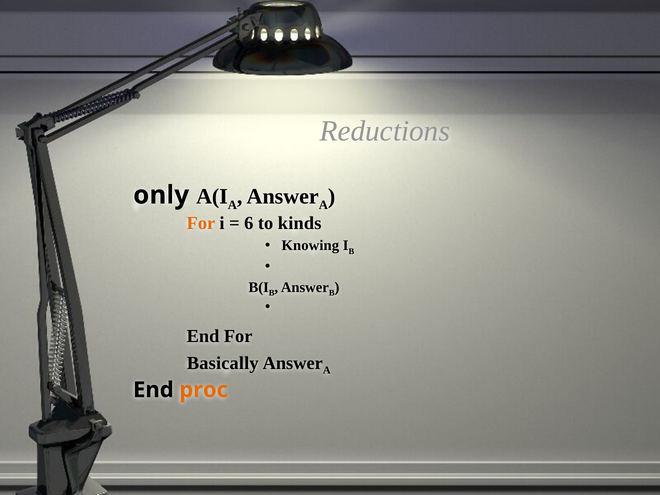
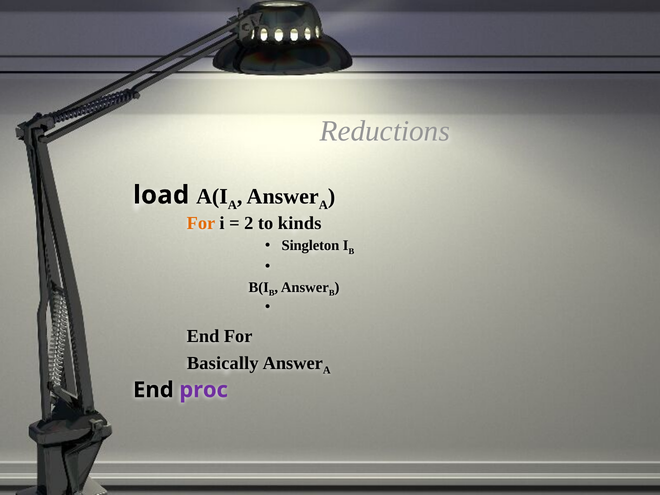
only: only -> load
6: 6 -> 2
Knowing: Knowing -> Singleton
proc colour: orange -> purple
